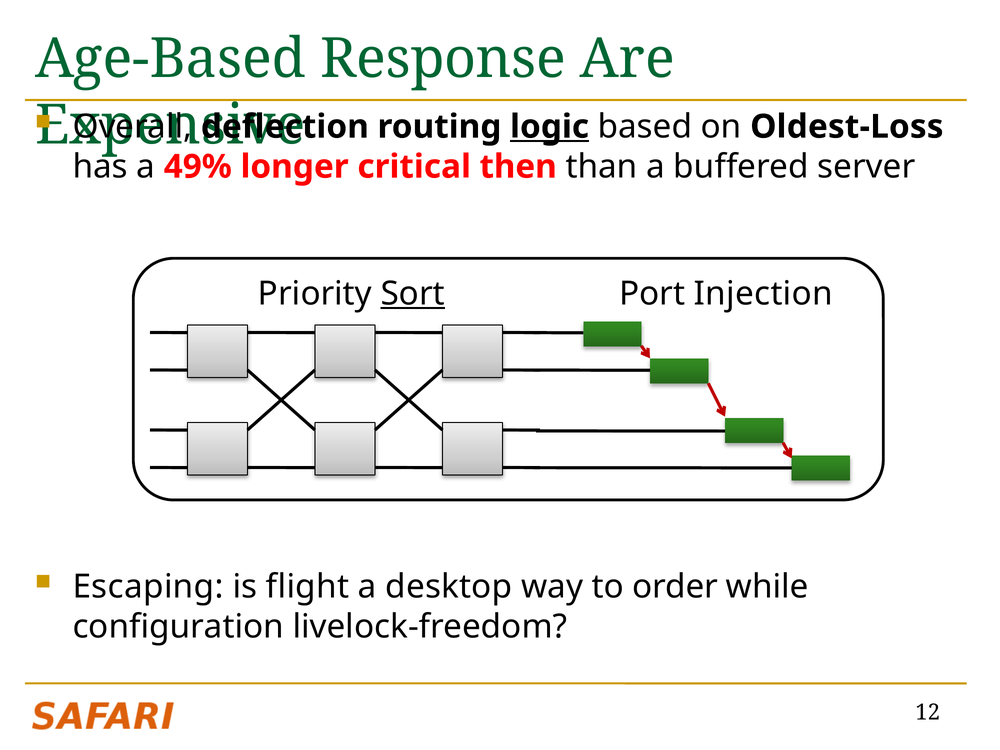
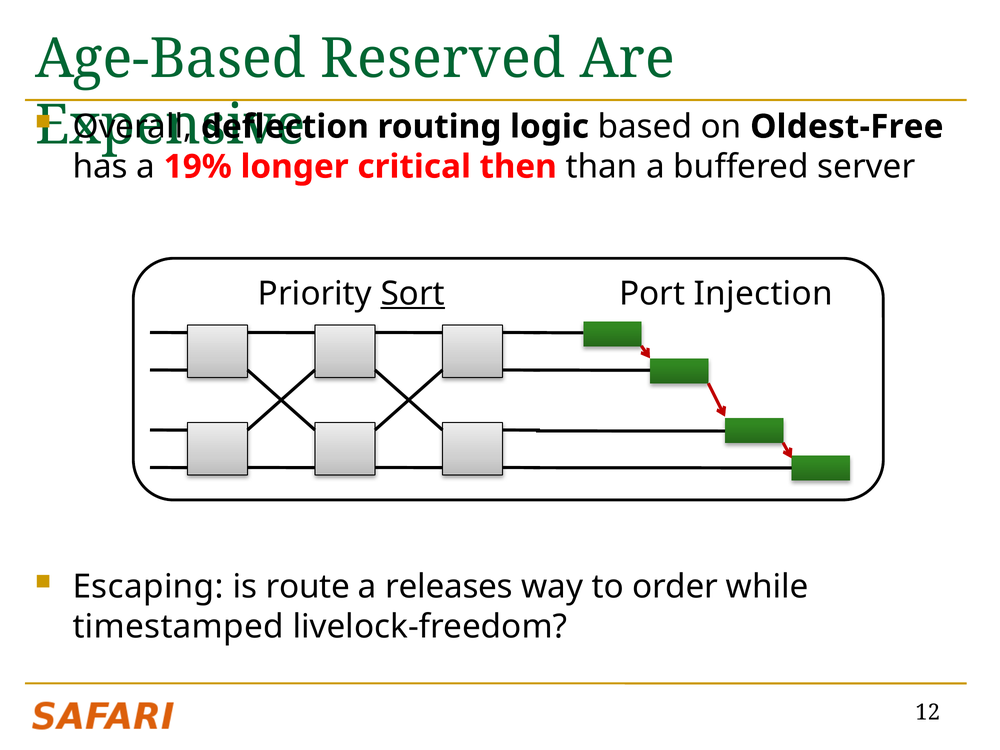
Response: Response -> Reserved
logic underline: present -> none
Oldest-Loss: Oldest-Loss -> Oldest-Free
49%: 49% -> 19%
flight: flight -> route
desktop: desktop -> releases
configuration: configuration -> timestamped
